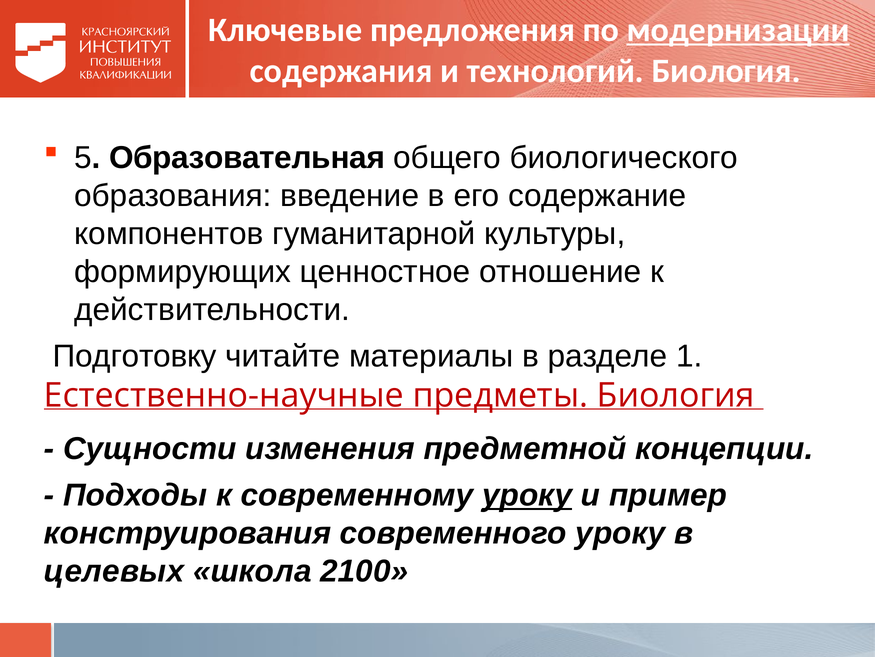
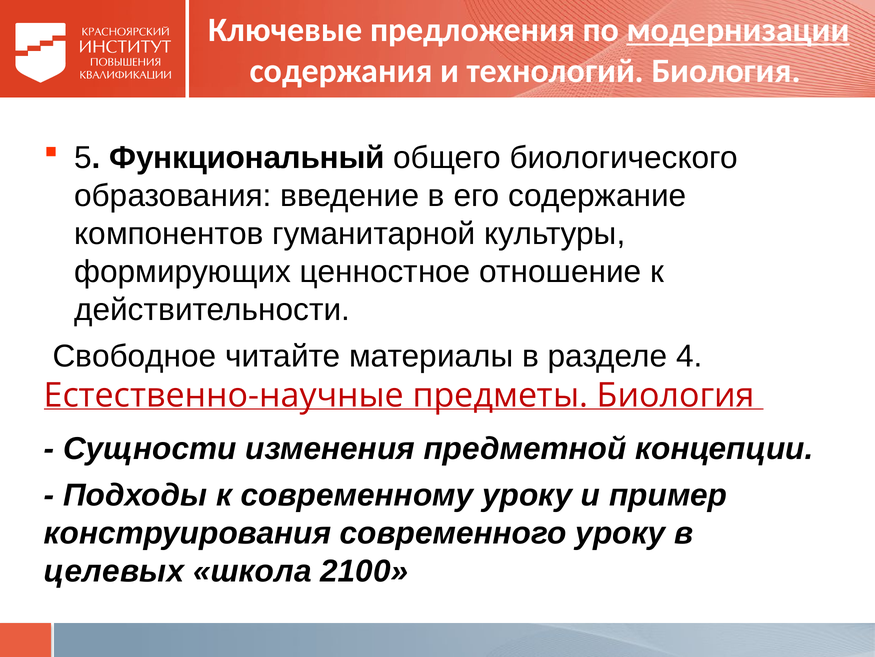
Образовательная: Образовательная -> Функциональный
Подготовку: Подготовку -> Свободное
1: 1 -> 4
уроку at (527, 495) underline: present -> none
